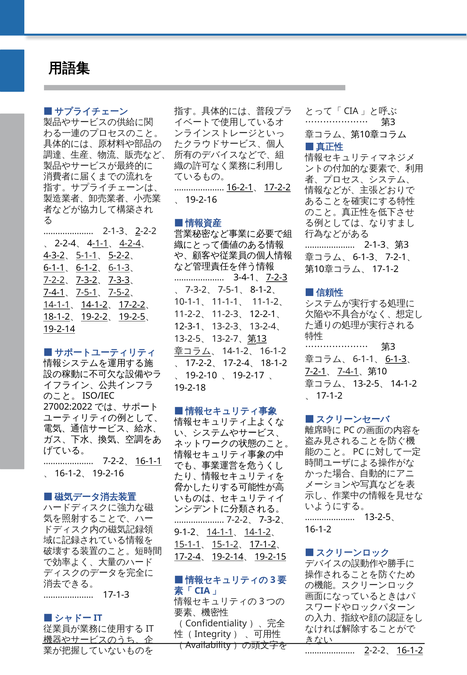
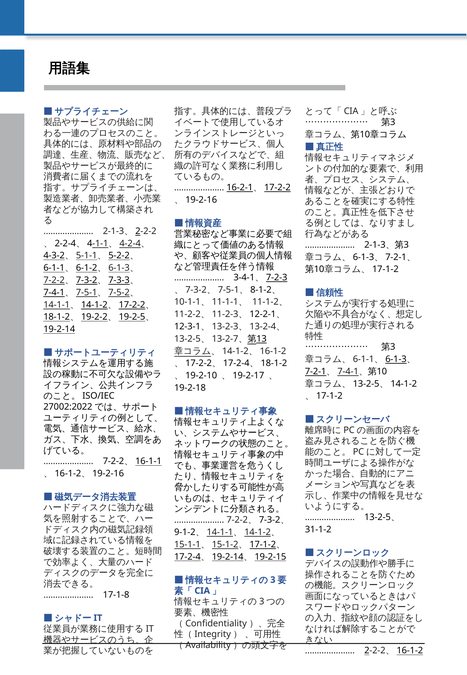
16-1-2: 16-1-2 -> 31-1-2
17-1-3: 17-1-3 -> 17-1-8
